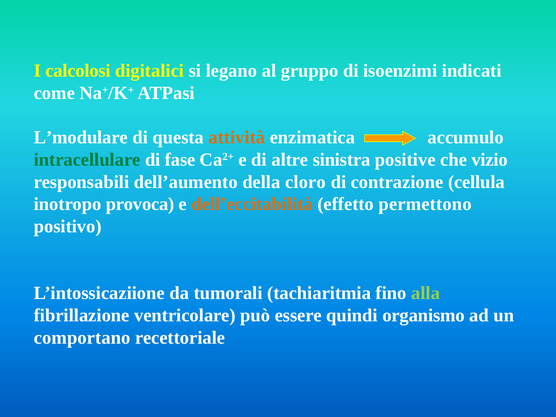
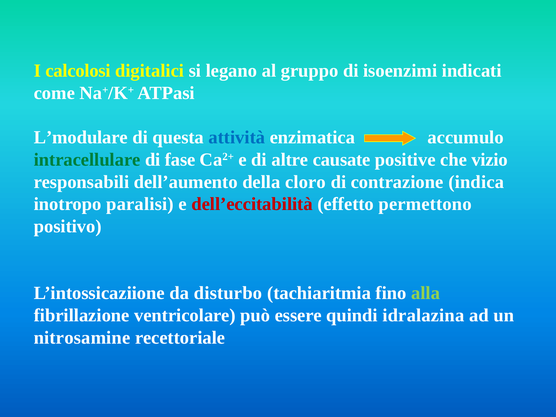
attività colour: orange -> blue
sinistra: sinistra -> causate
cellula: cellula -> indica
provoca: provoca -> paralisi
dell’eccitabilità colour: orange -> red
tumorali: tumorali -> disturbo
organismo: organismo -> idralazina
comportano: comportano -> nitrosamine
